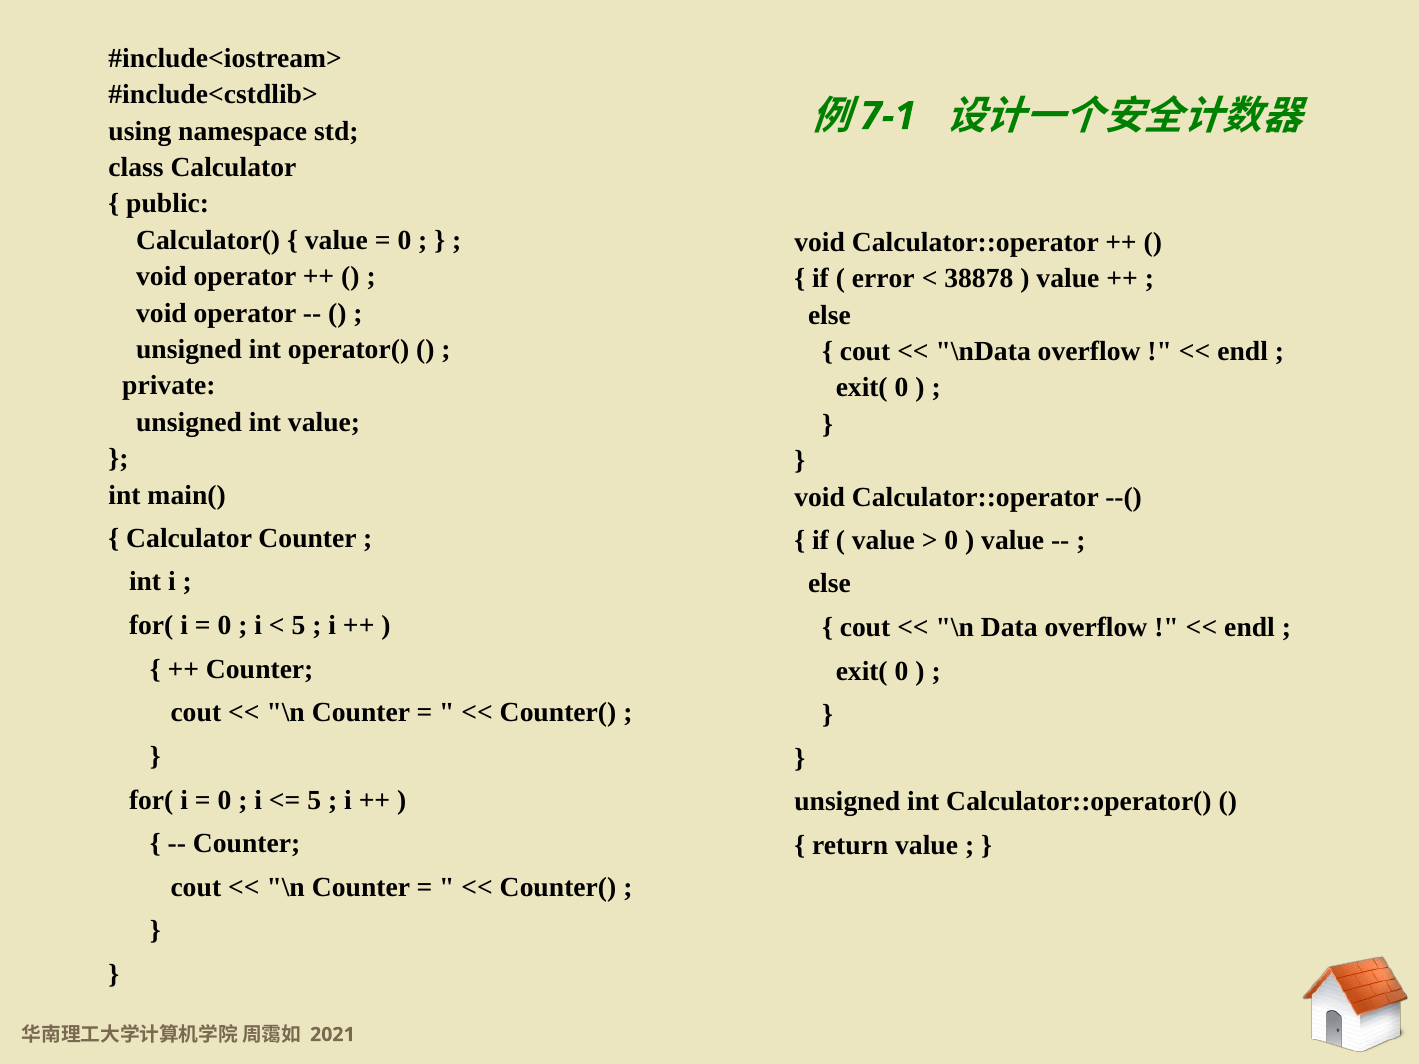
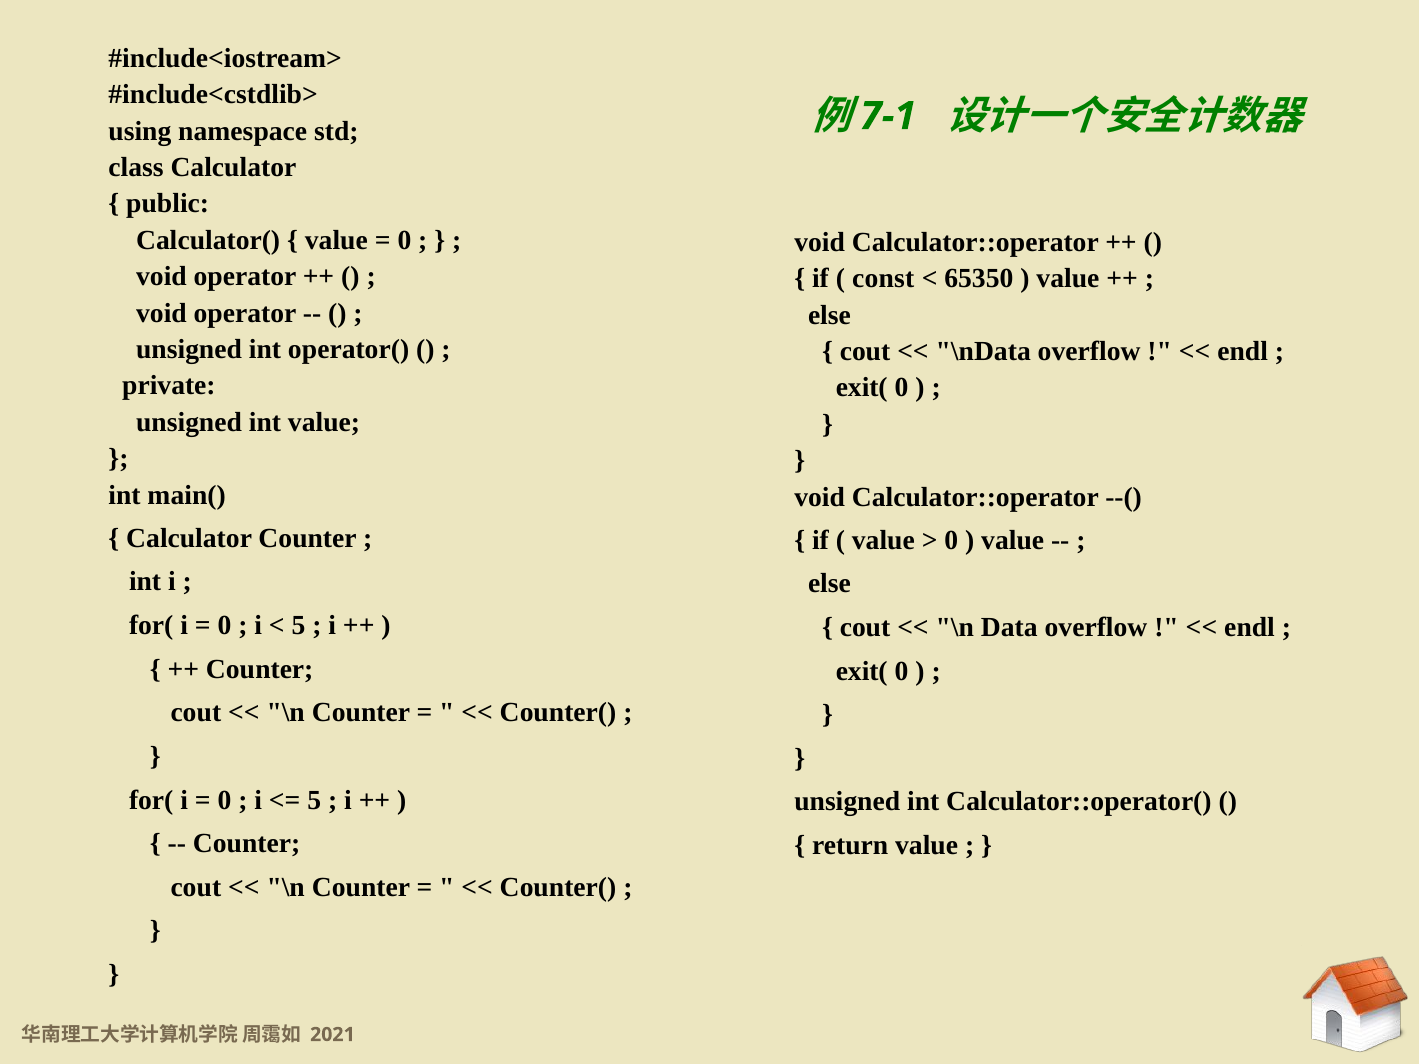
error: error -> const
38878: 38878 -> 65350
